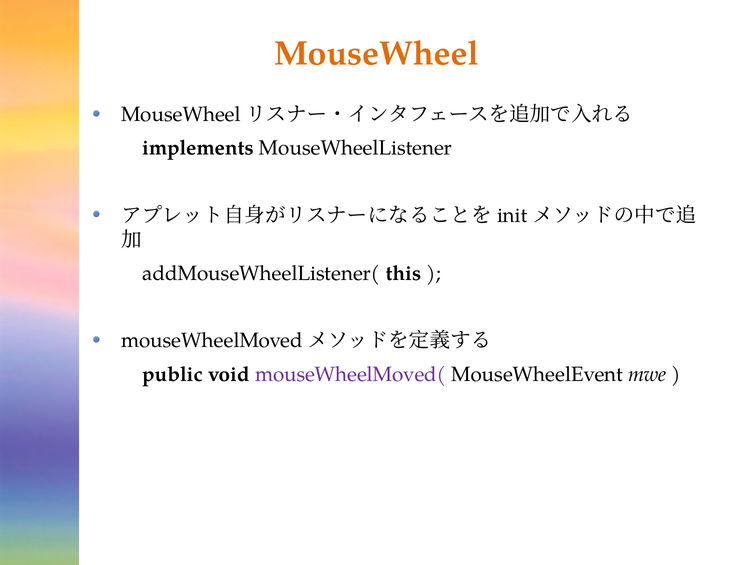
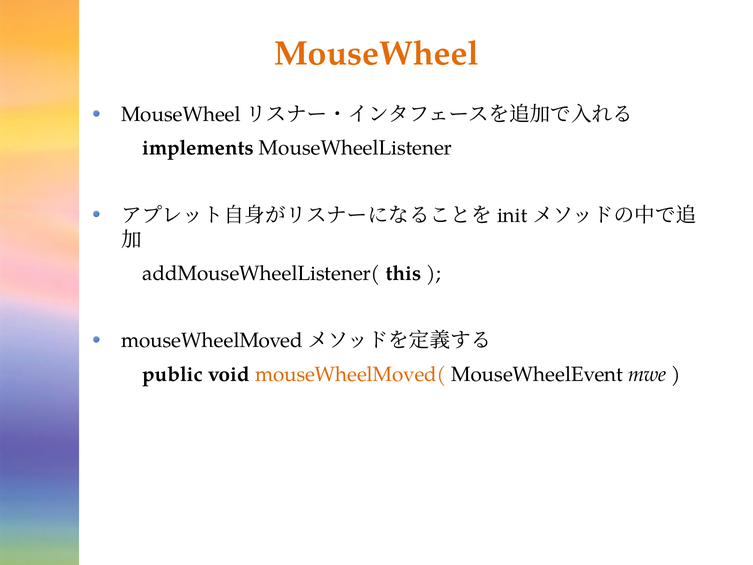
mouseWheelMoved( colour: purple -> orange
